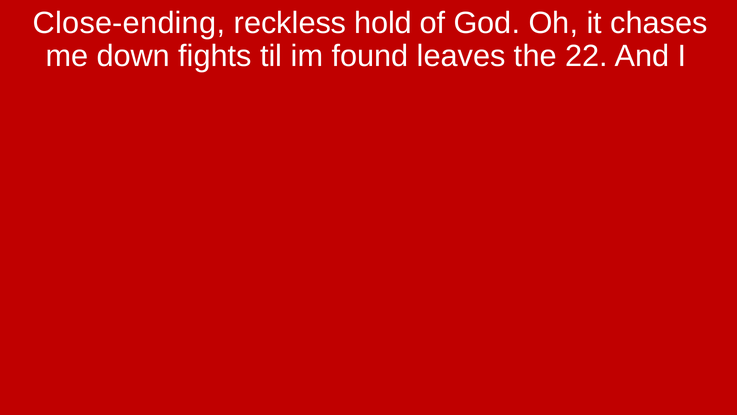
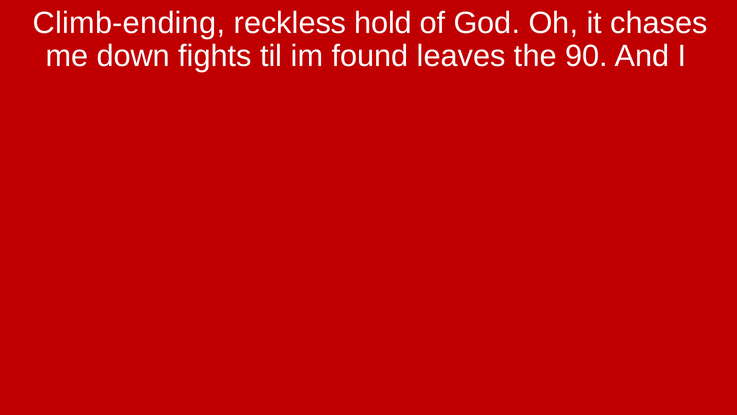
Close-ending: Close-ending -> Climb-ending
22: 22 -> 90
